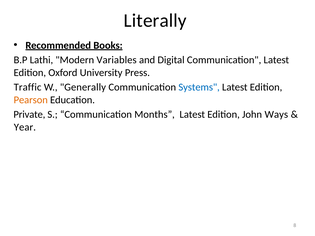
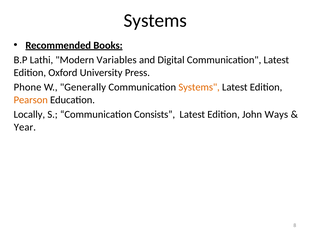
Literally at (155, 21): Literally -> Systems
Traffic: Traffic -> Phone
Systems at (199, 87) colour: blue -> orange
Private: Private -> Locally
Months: Months -> Consists
